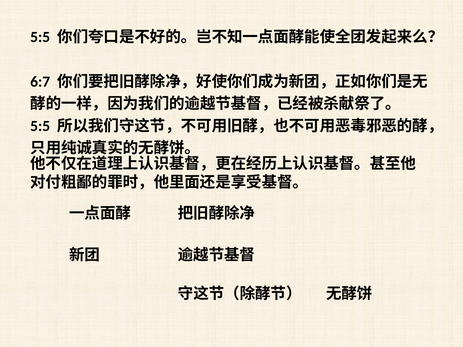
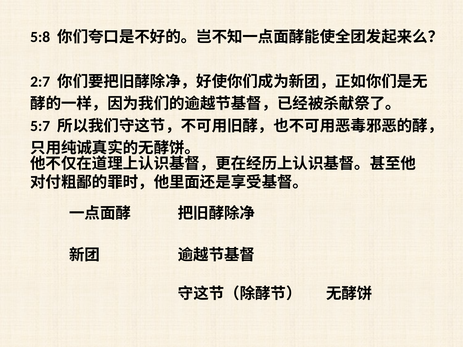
5:5 at (40, 37): 5:5 -> 5:8
6:7: 6:7 -> 2:7
5:5 at (40, 126): 5:5 -> 5:7
